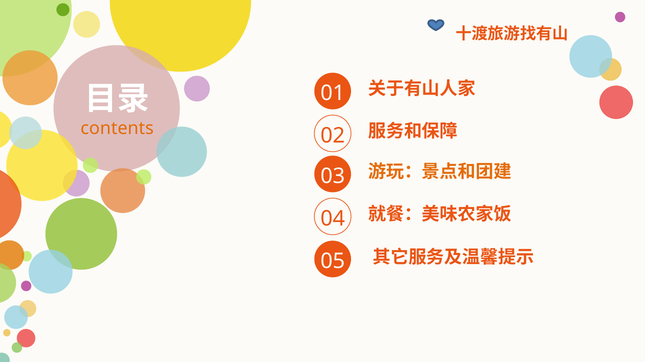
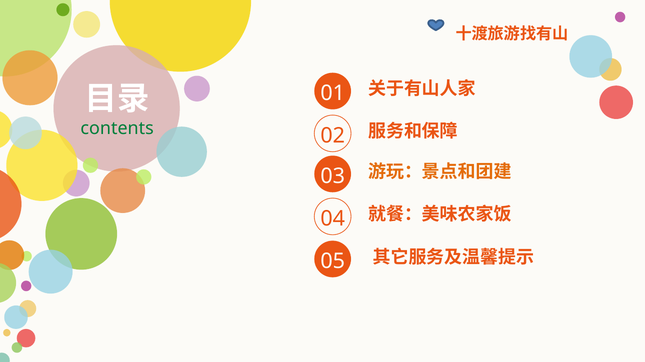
contents colour: orange -> green
